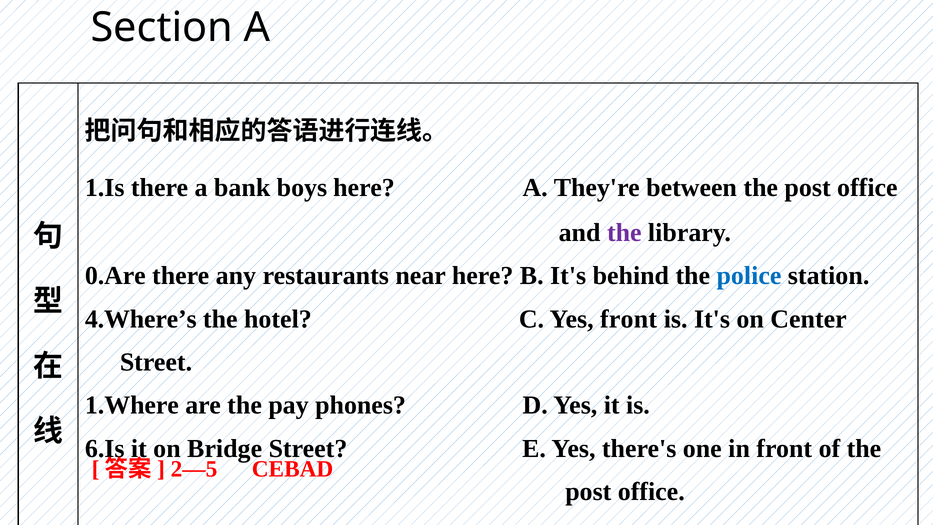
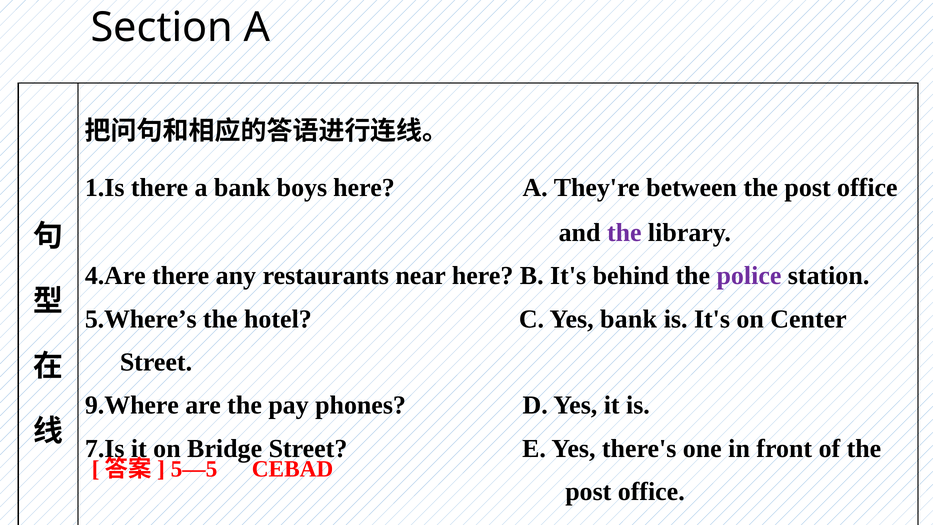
0.Are: 0.Are -> 4.Are
police colour: blue -> purple
4.Where’s: 4.Where’s -> 5.Where’s
Yes front: front -> bank
1.Where: 1.Where -> 9.Where
6.Is: 6.Is -> 7.Is
2—5: 2—5 -> 5—5
